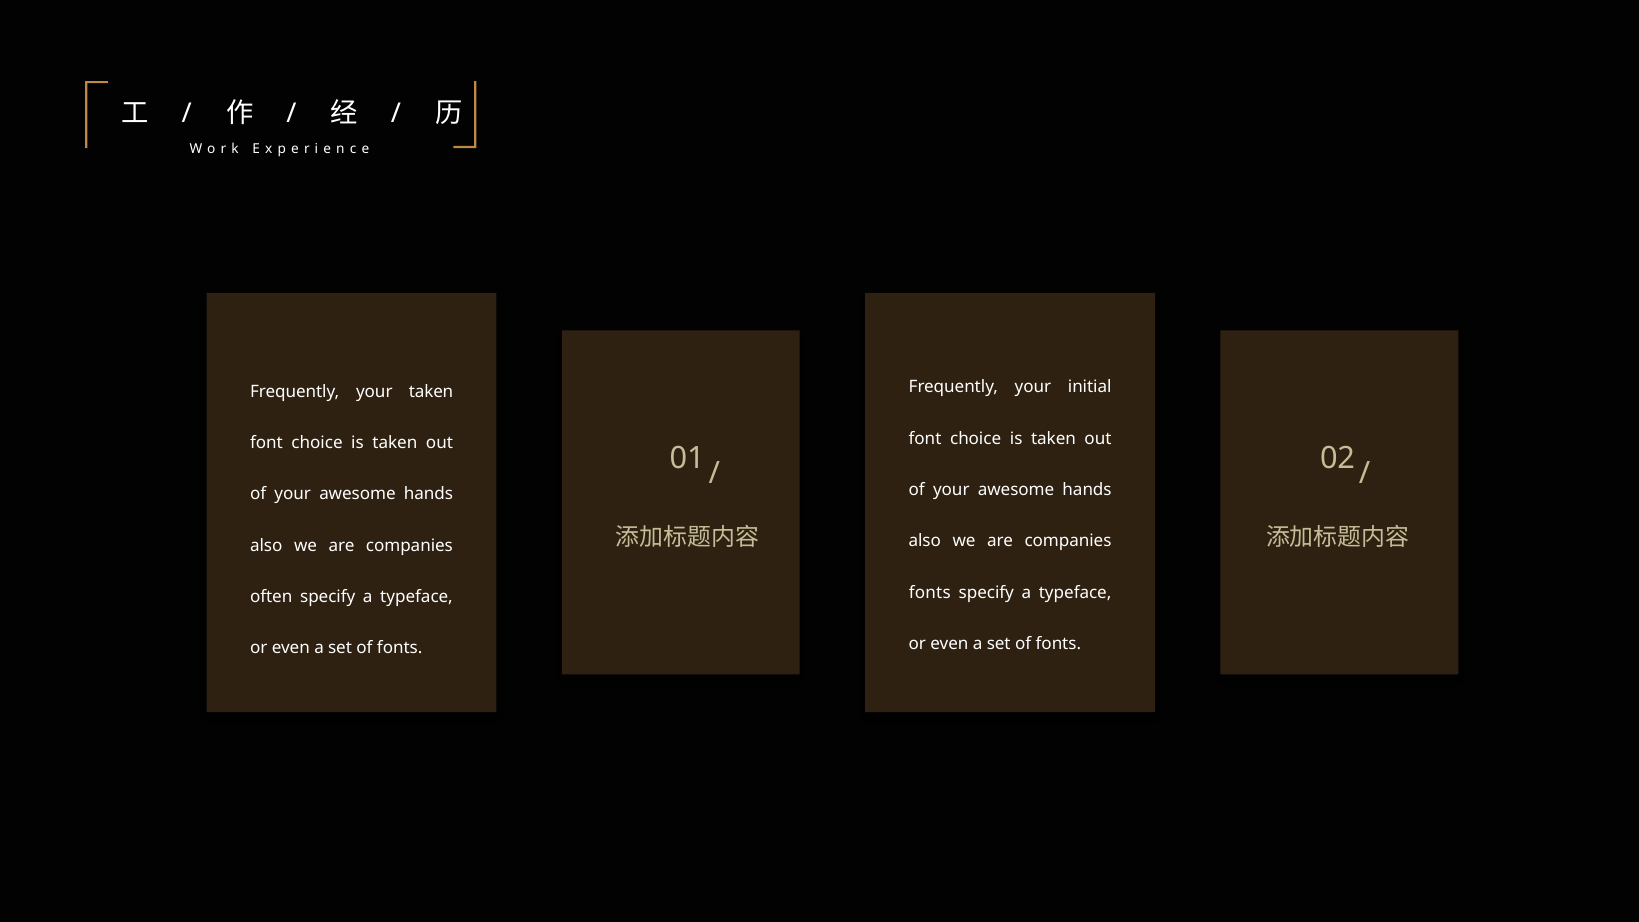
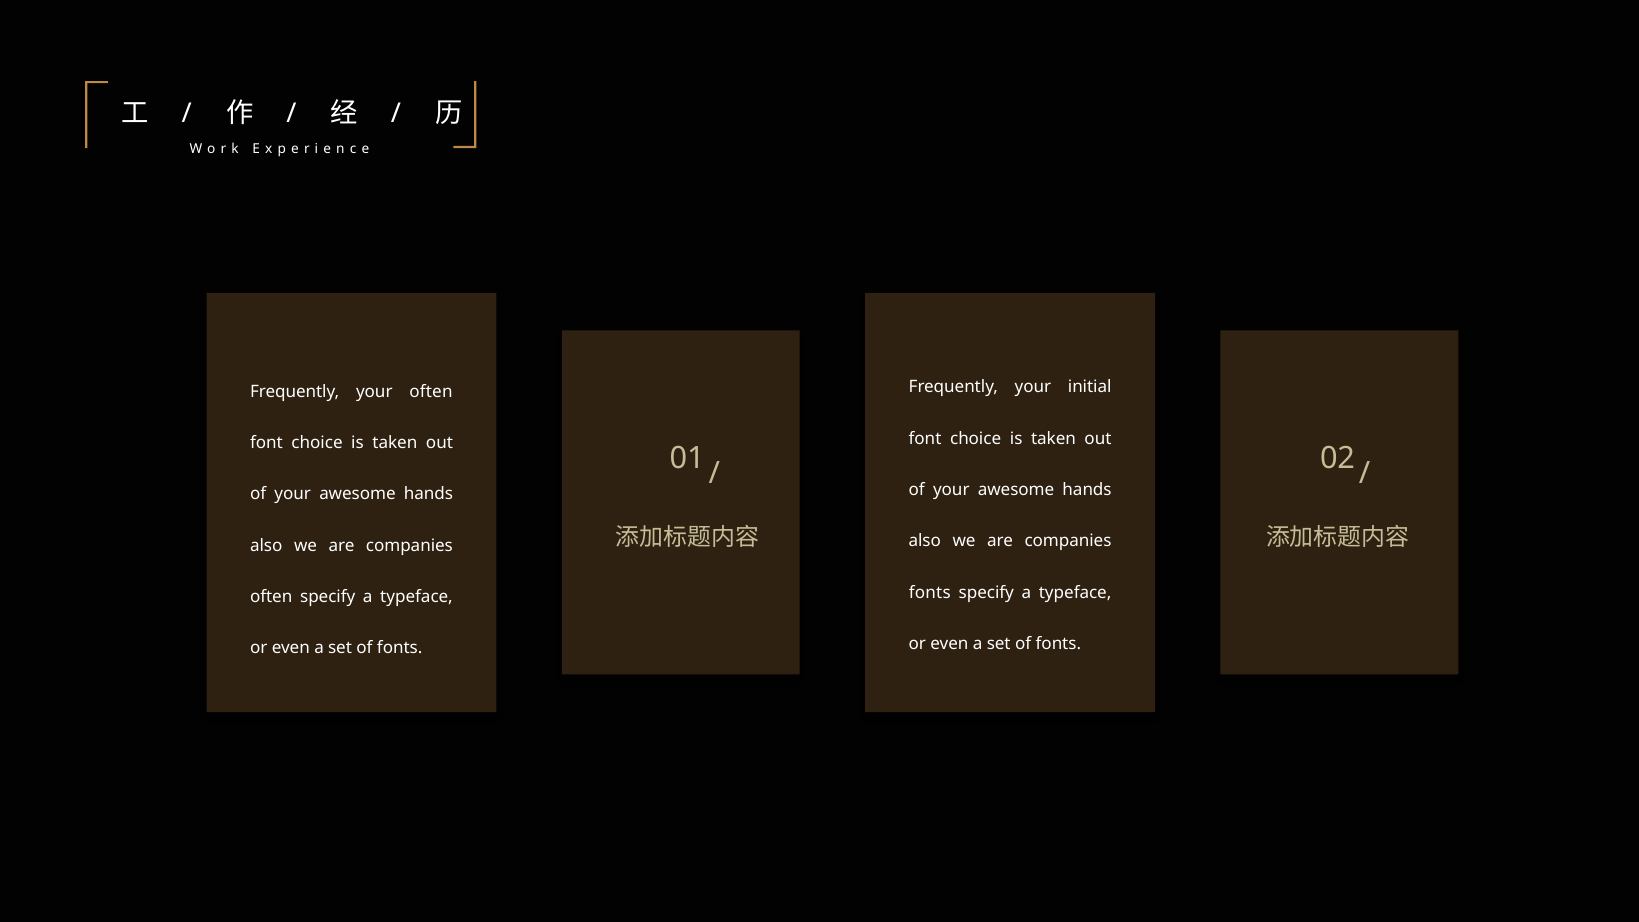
your taken: taken -> often
